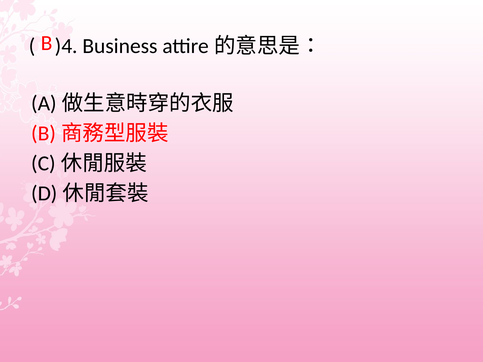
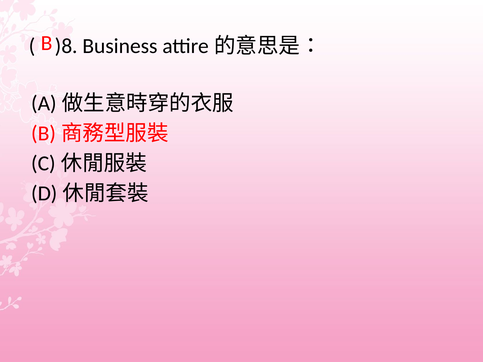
)4: )4 -> )8
